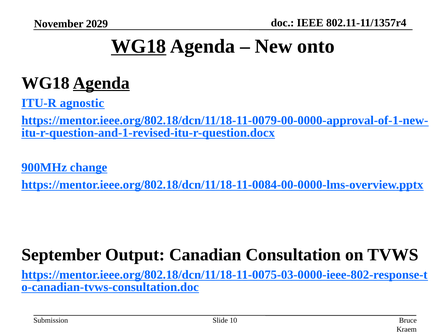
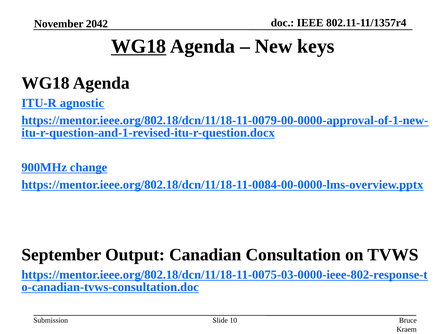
2029: 2029 -> 2042
onto: onto -> keys
Agenda at (101, 83) underline: present -> none
